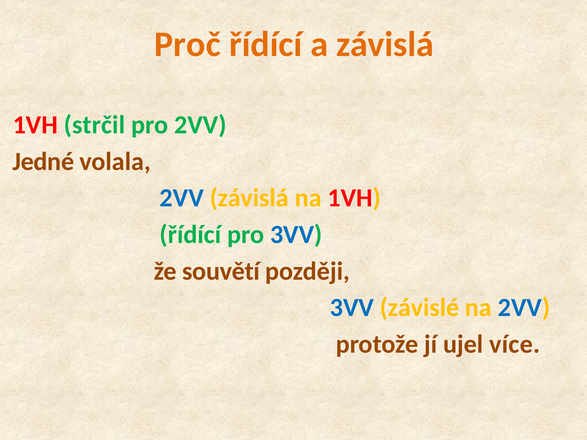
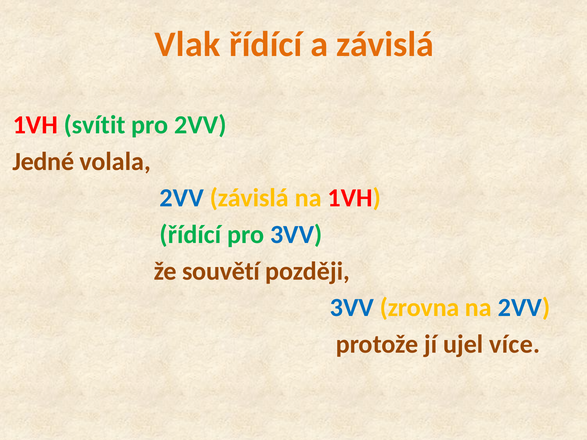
Proč: Proč -> Vlak
strčil: strčil -> svítit
závislé: závislé -> zrovna
